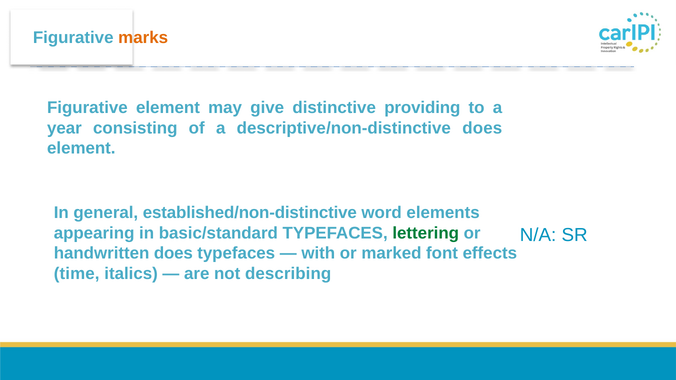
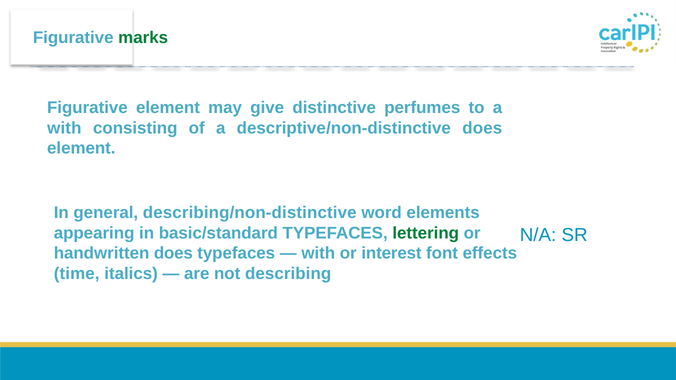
marks colour: orange -> green
providing: providing -> perfumes
year at (64, 128): year -> with
established/non-distinctive: established/non-distinctive -> describing/non-distinctive
marked: marked -> interest
